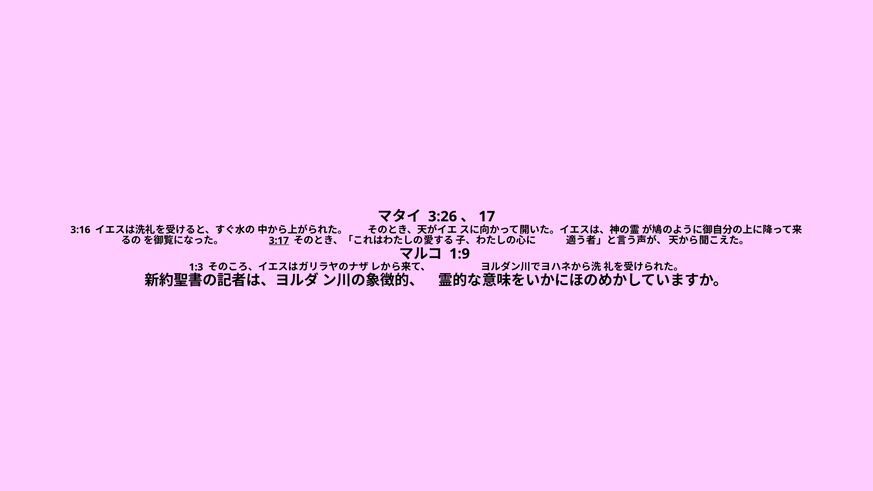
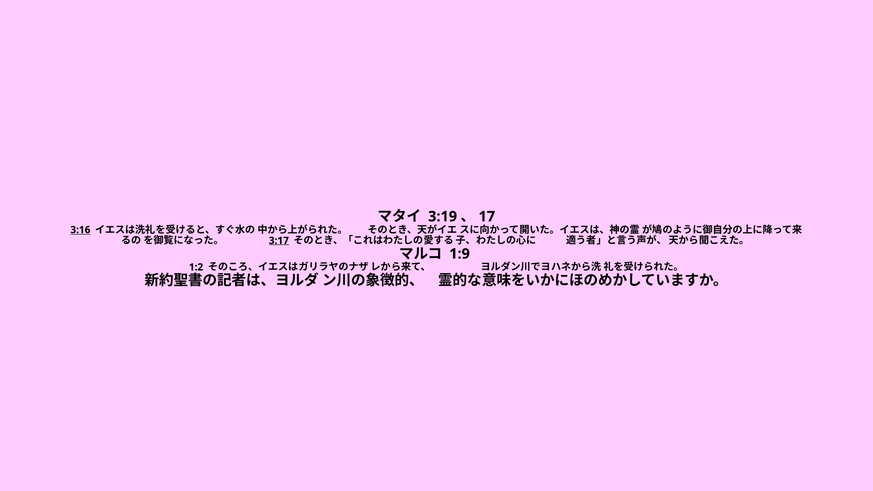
3:26: 3:26 -> 3:19
3:16 underline: none -> present
1:3: 1:3 -> 1:2
